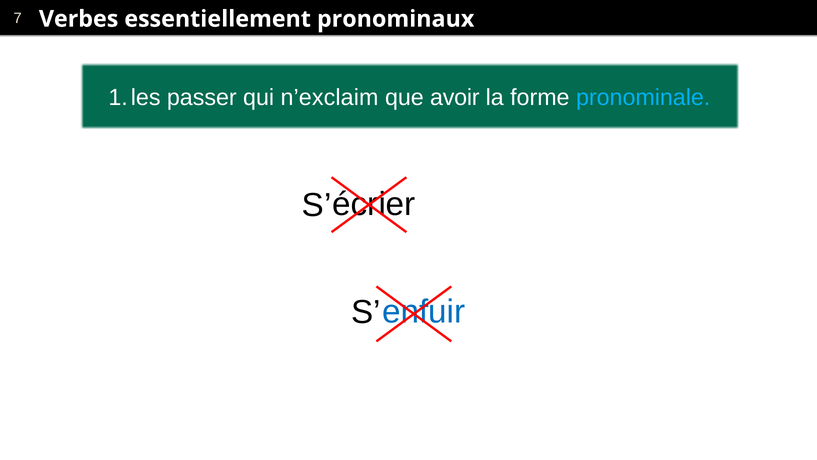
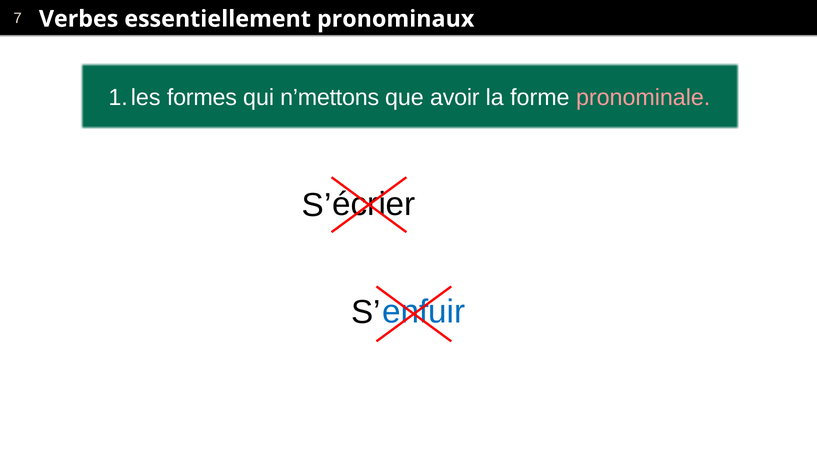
passer: passer -> formes
n’exclaim: n’exclaim -> n’mettons
pronominale colour: light blue -> pink
